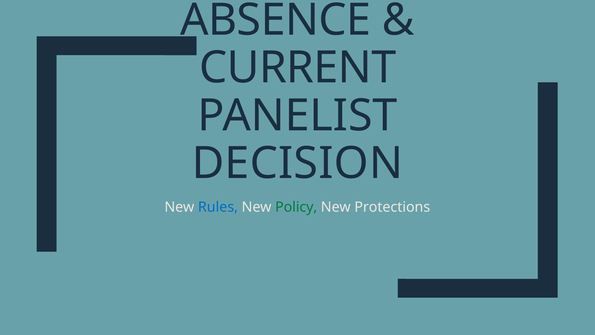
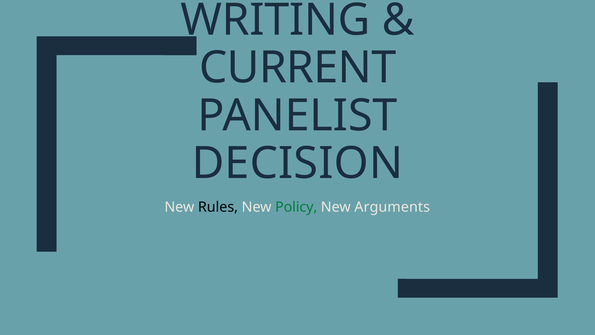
ABSENCE: ABSENCE -> WRITING
Rules colour: blue -> black
Protections: Protections -> Arguments
